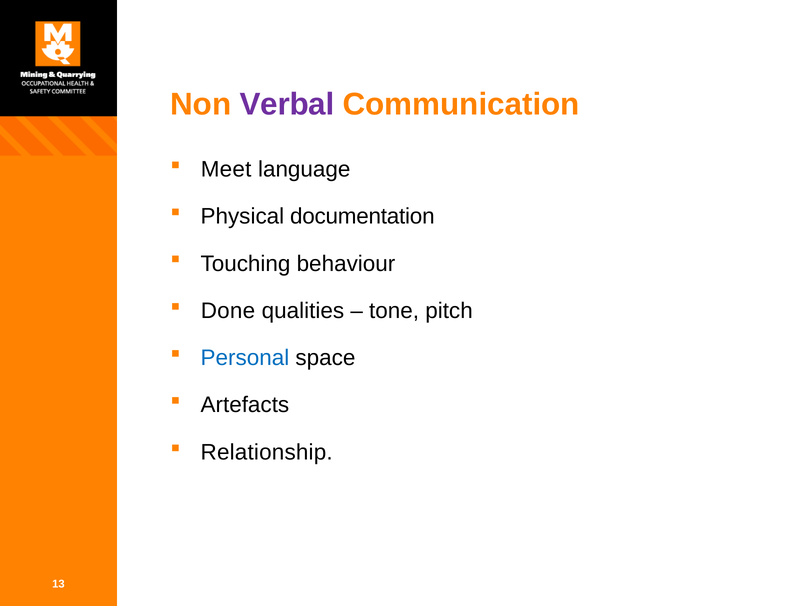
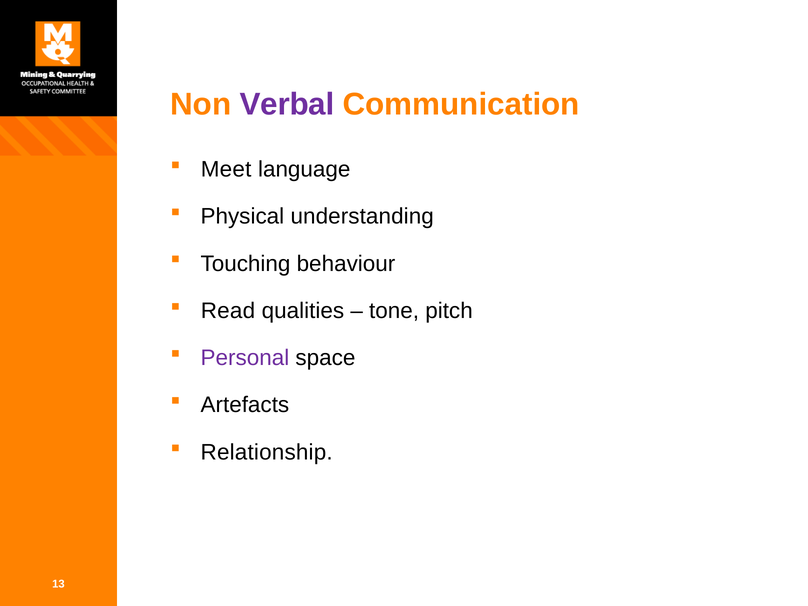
documentation: documentation -> understanding
Done: Done -> Read
Personal colour: blue -> purple
